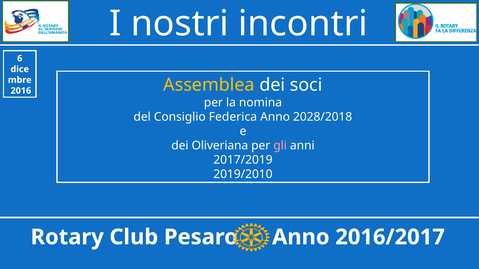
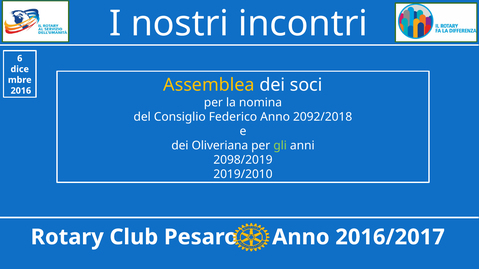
Federica: Federica -> Federico
2028/2018: 2028/2018 -> 2092/2018
gli colour: pink -> light green
2017/2019: 2017/2019 -> 2098/2019
